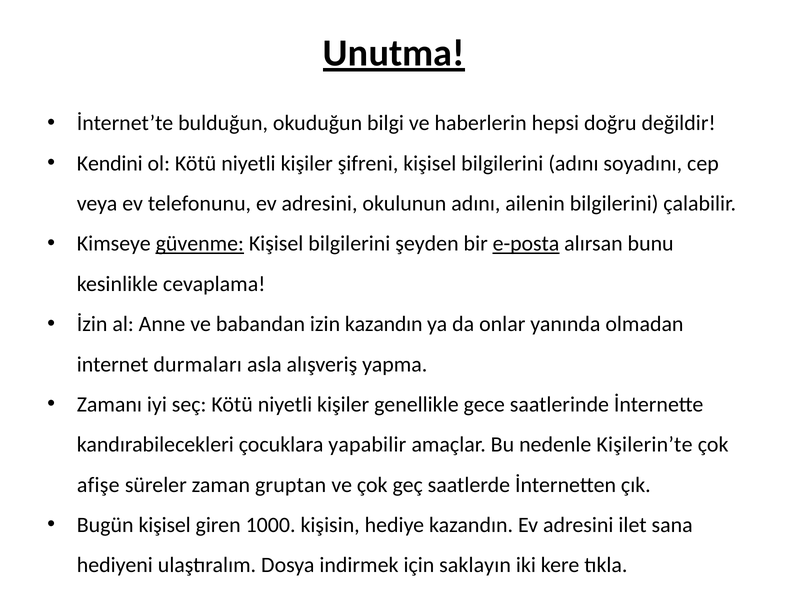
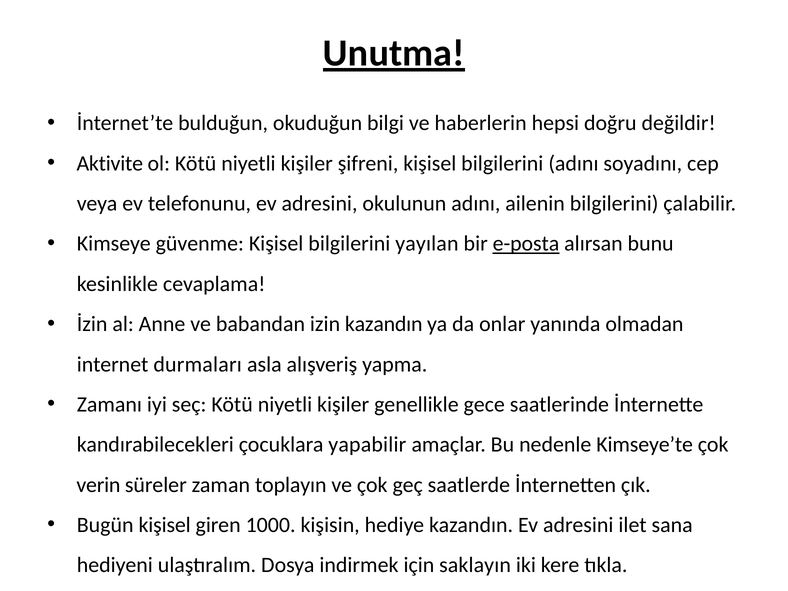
Kendini: Kendini -> Aktivite
güvenme underline: present -> none
şeyden: şeyden -> yayılan
Kişilerin’te: Kişilerin’te -> Kimseye’te
afişe: afişe -> verin
gruptan: gruptan -> toplayın
